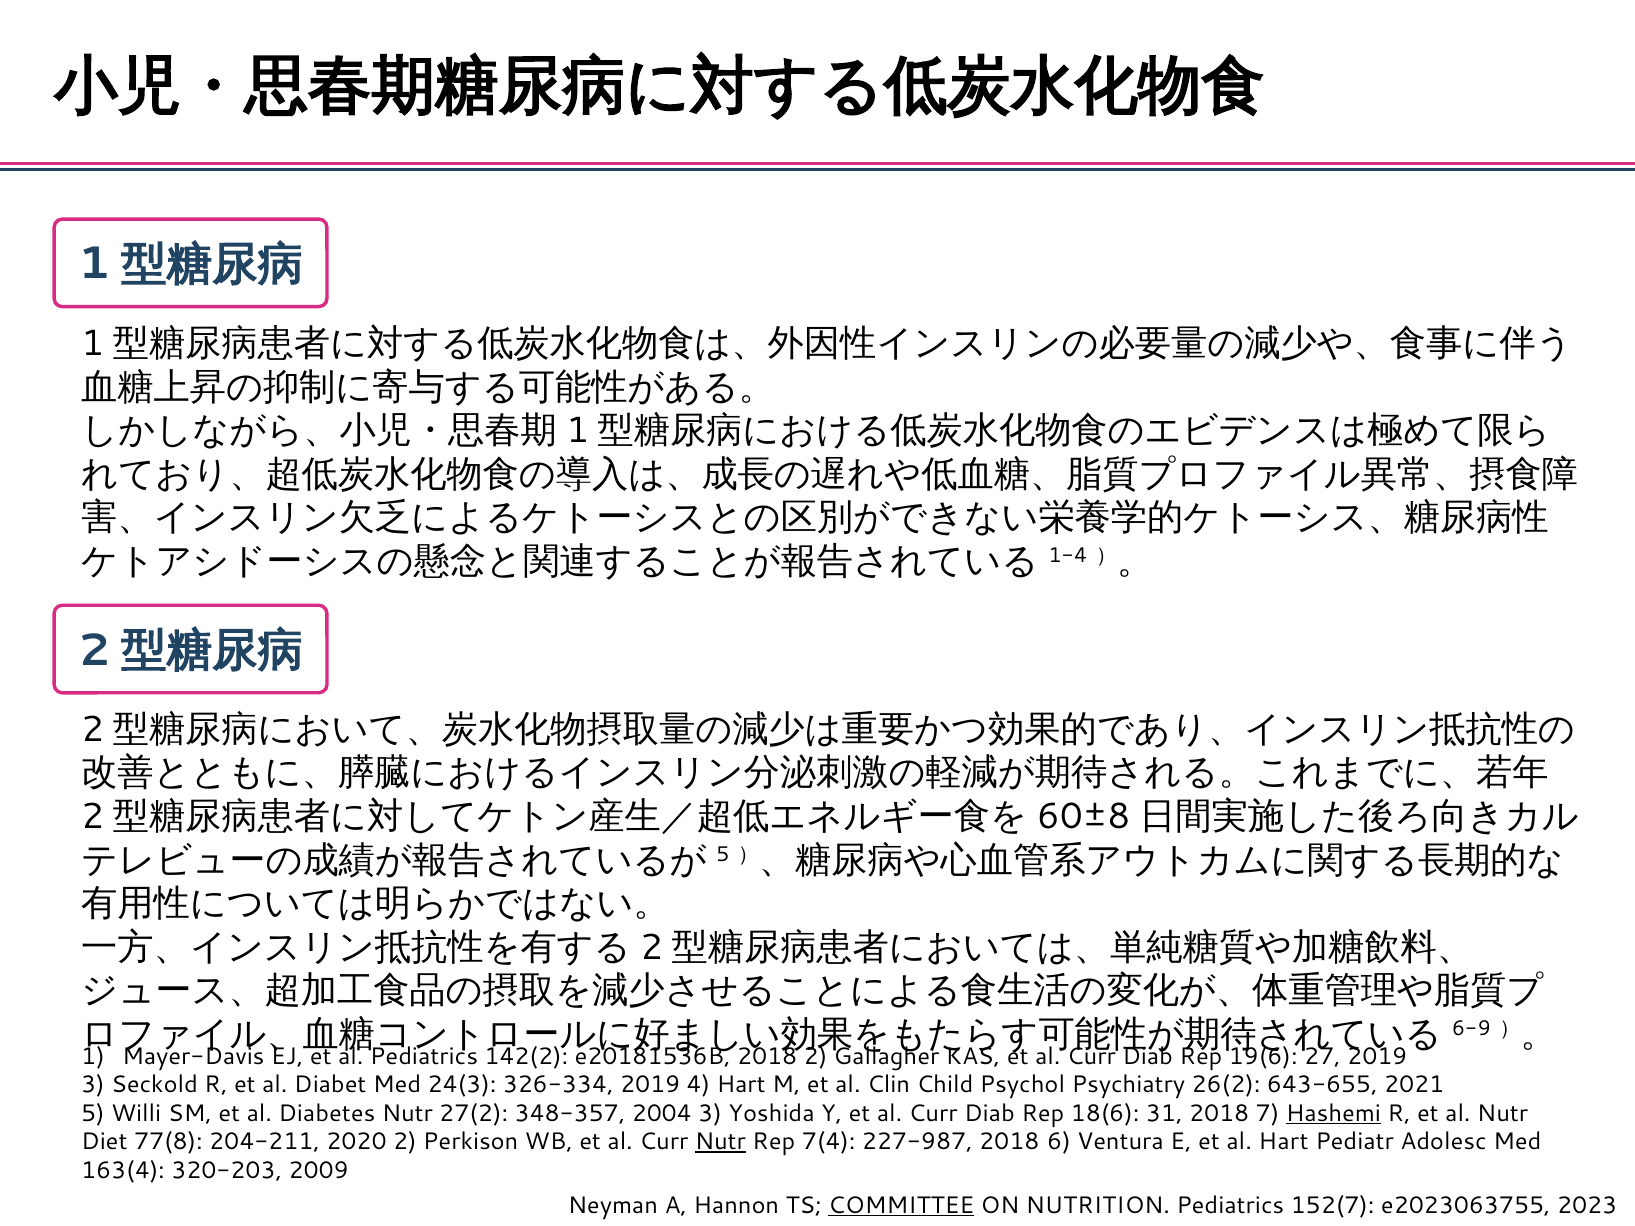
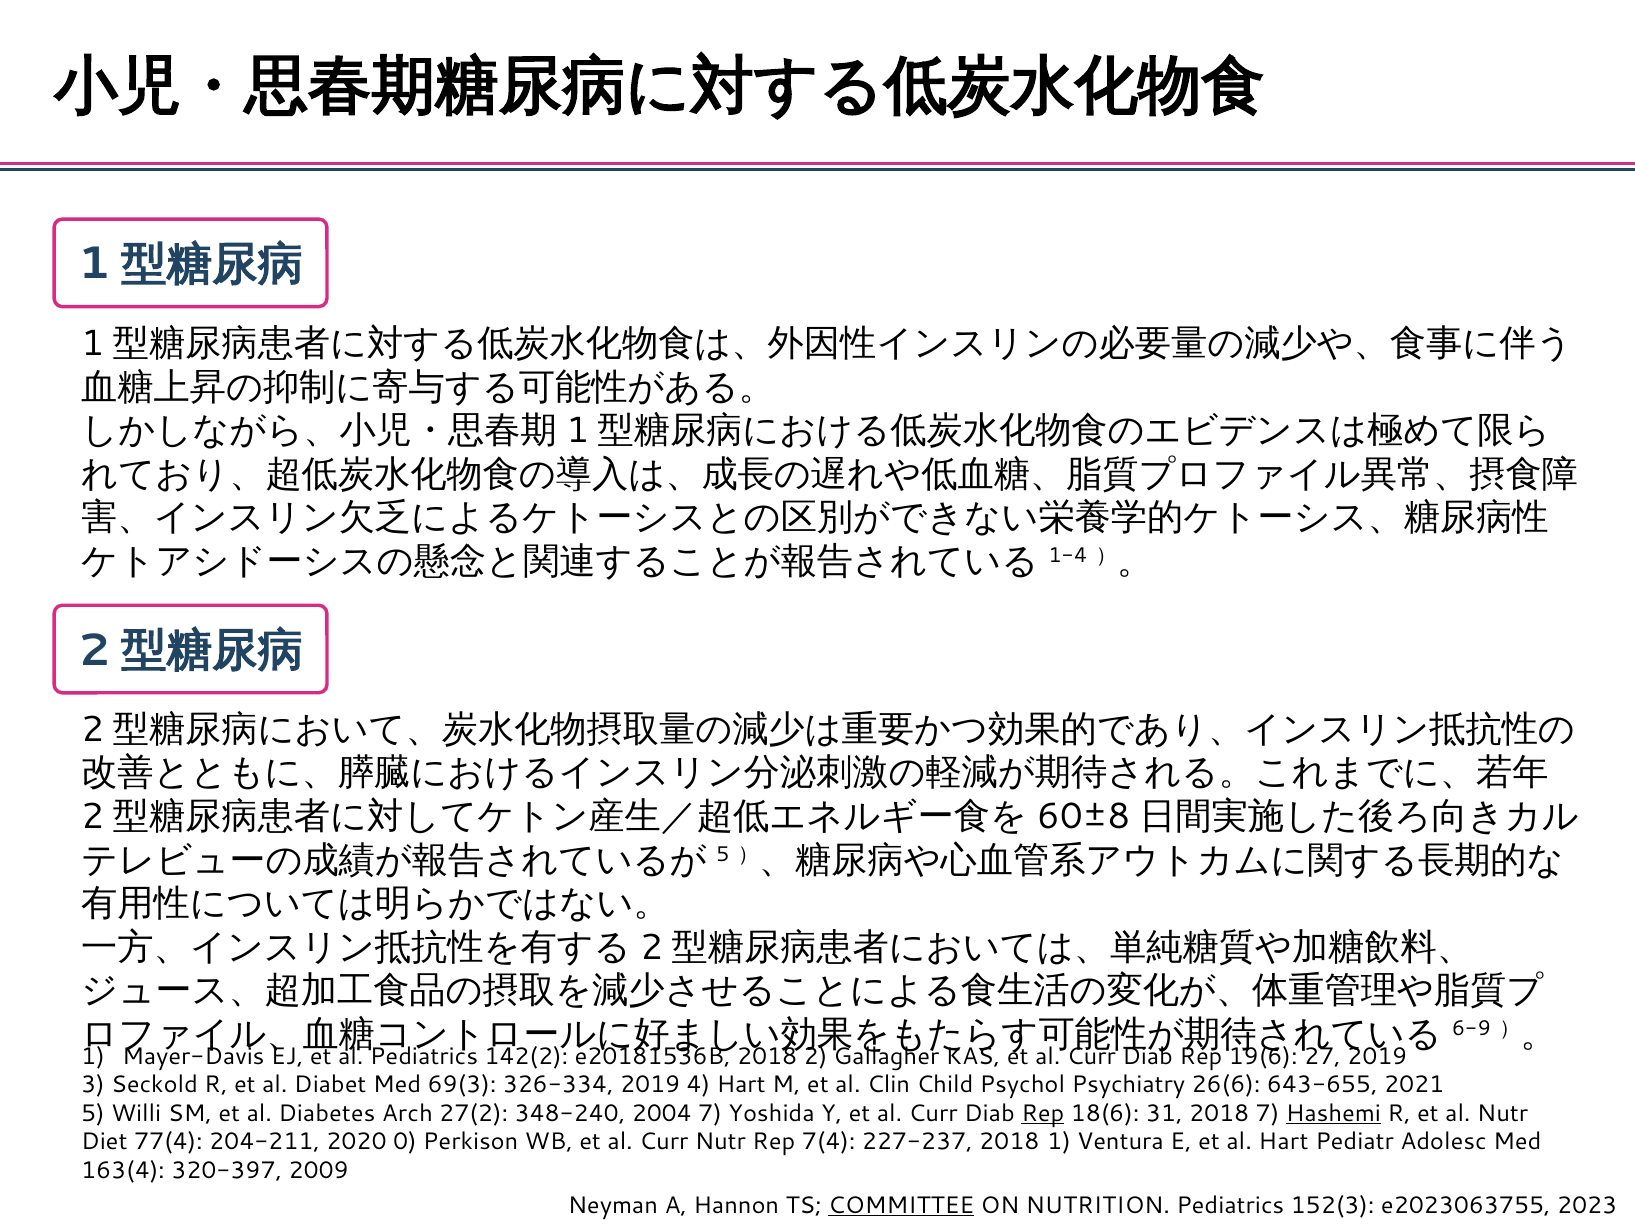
24(3: 24(3 -> 69(3
26(2: 26(2 -> 26(6
Diabetes Nutr: Nutr -> Arch
348-357: 348-357 -> 348-240
2004 3: 3 -> 7
Rep at (1043, 1114) underline: none -> present
77(8: 77(8 -> 77(4
2020 2: 2 -> 0
Nutr at (720, 1142) underline: present -> none
227-987: 227-987 -> 227-237
2018 6: 6 -> 1
320-203: 320-203 -> 320-397
152(7: 152(7 -> 152(3
